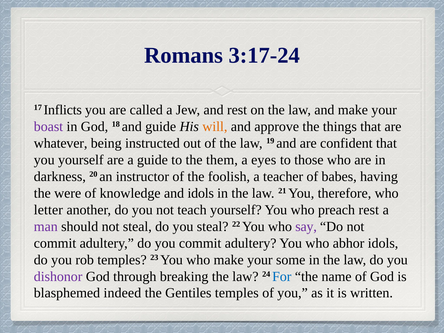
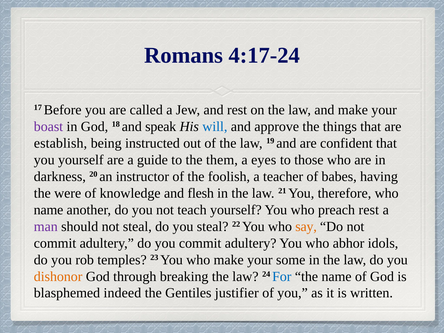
3:17-24: 3:17-24 -> 4:17-24
Inflicts: Inflicts -> Before
and guide: guide -> speak
will colour: orange -> blue
whatever: whatever -> establish
and idols: idols -> flesh
letter at (48, 210): letter -> name
say colour: purple -> orange
dishonor colour: purple -> orange
Gentiles temples: temples -> justifier
